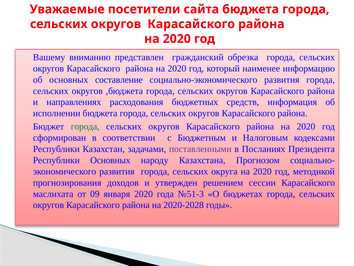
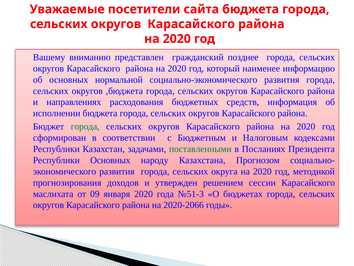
обрезка: обрезка -> позднее
составление: составление -> нормальной
поставленными colour: purple -> green
2020-2028: 2020-2028 -> 2020-2066
